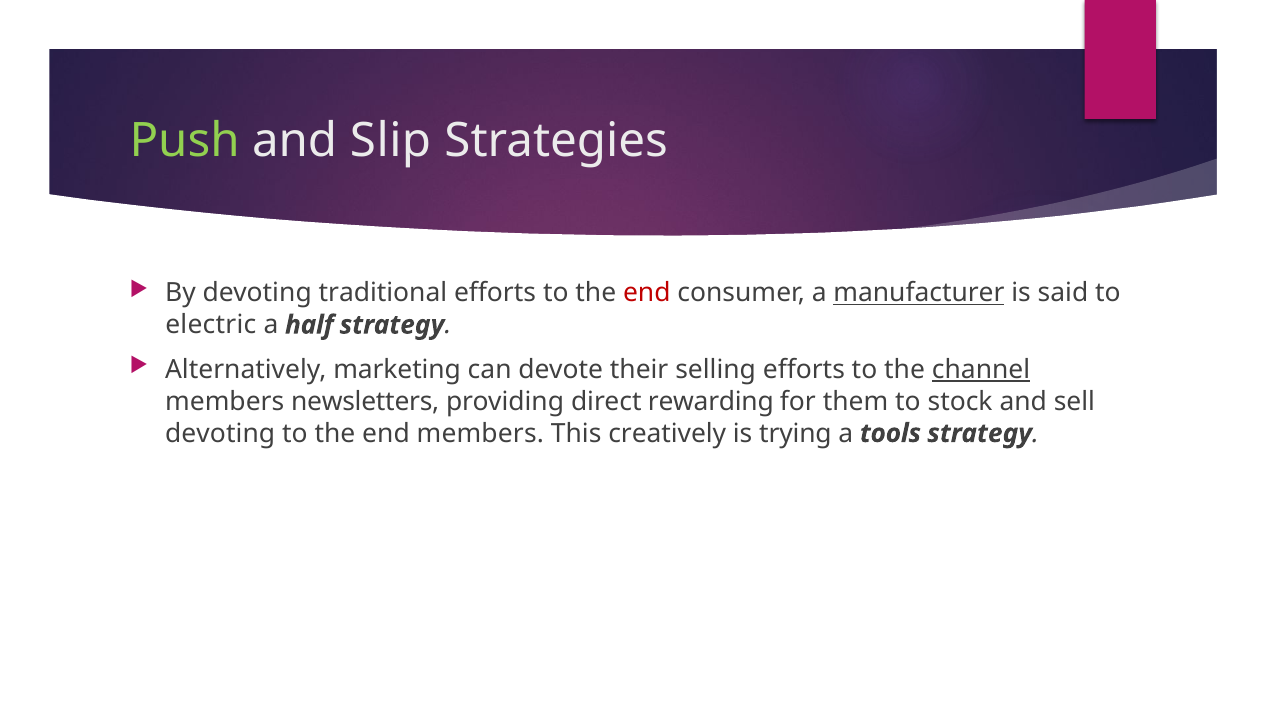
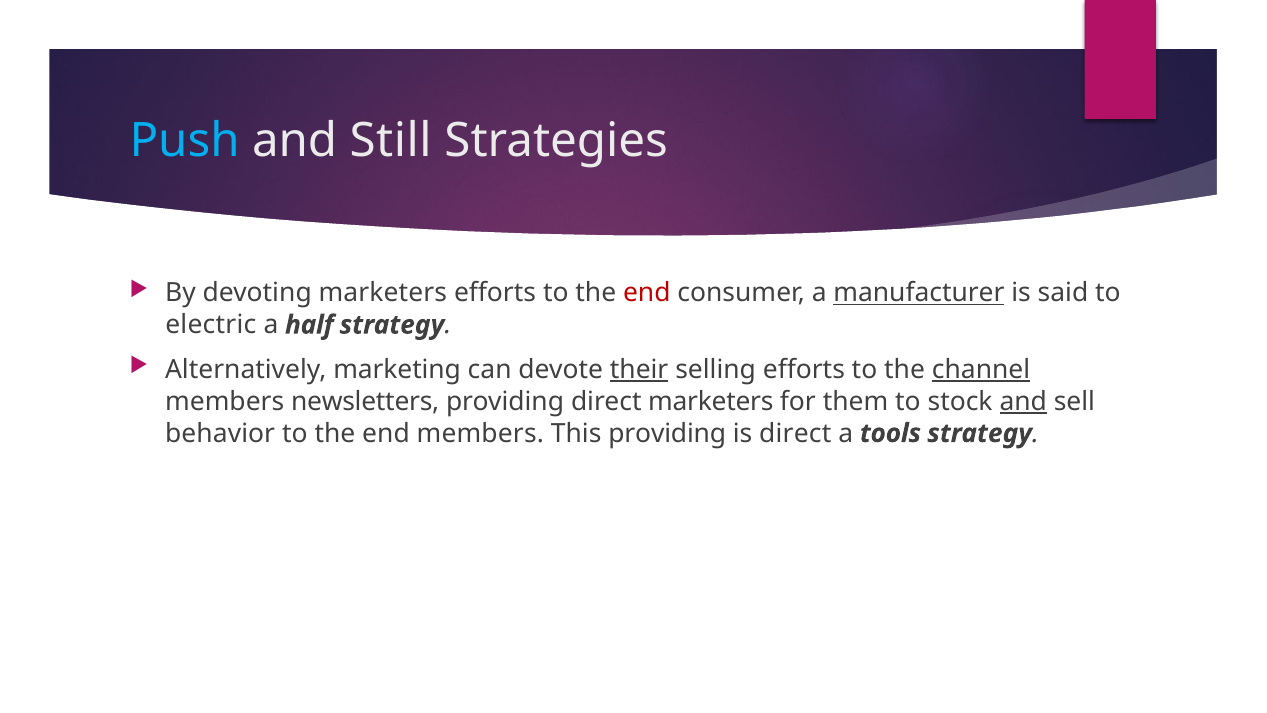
Push colour: light green -> light blue
Slip: Slip -> Still
devoting traditional: traditional -> marketers
their underline: none -> present
direct rewarding: rewarding -> marketers
and at (1023, 401) underline: none -> present
devoting at (220, 433): devoting -> behavior
This creatively: creatively -> providing
is trying: trying -> direct
